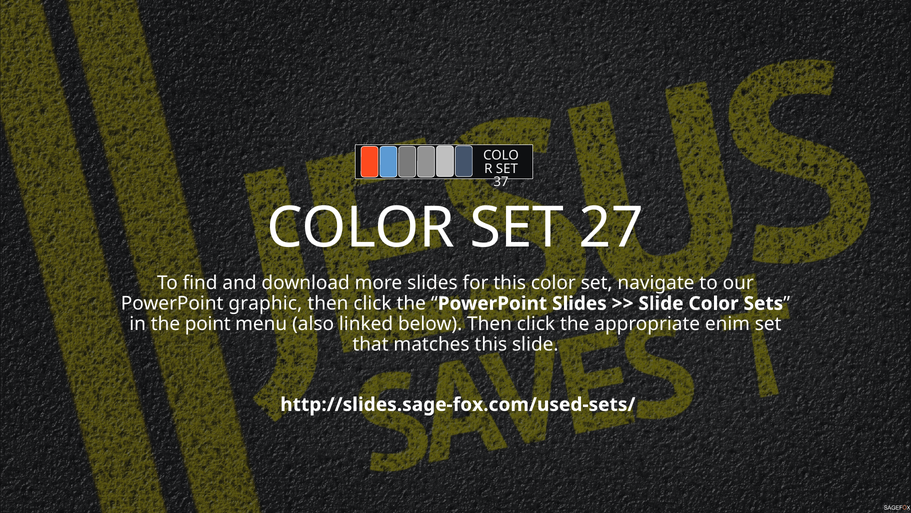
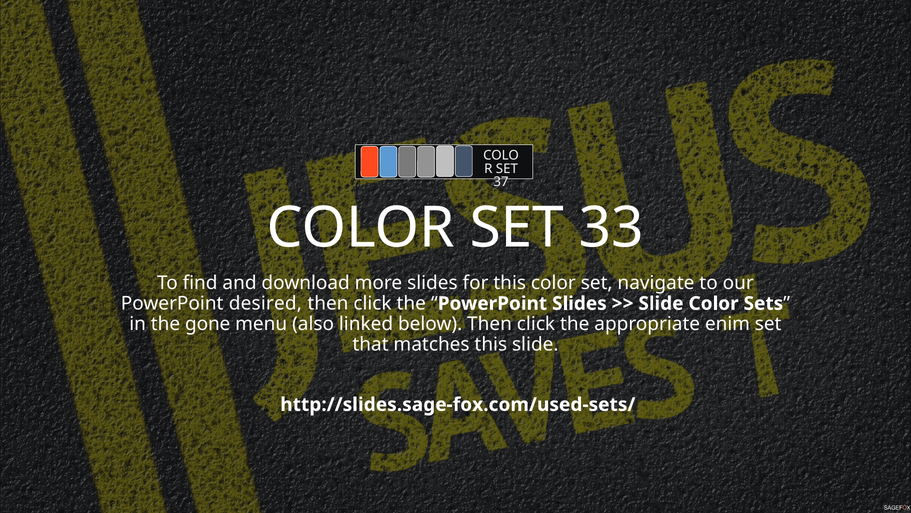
27: 27 -> 33
graphic: graphic -> desired
point: point -> gone
